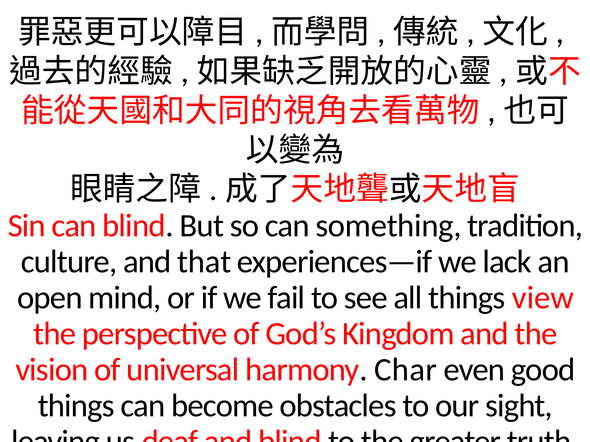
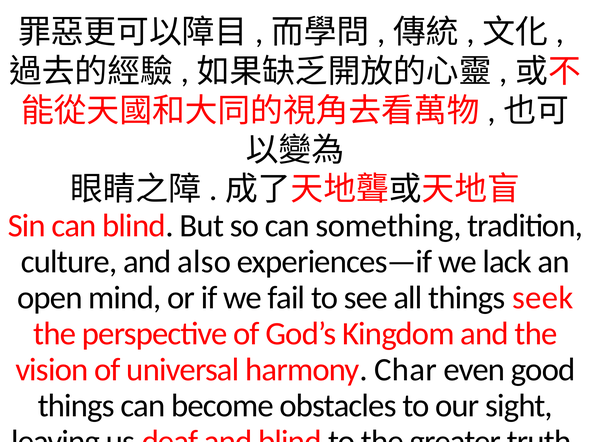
that: that -> also
view: view -> seek
